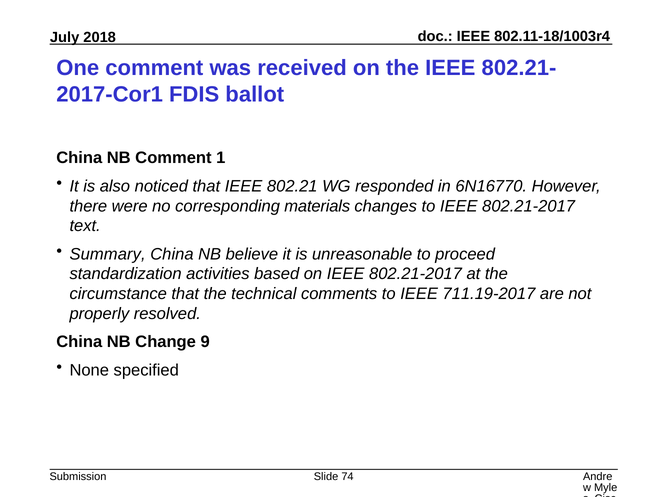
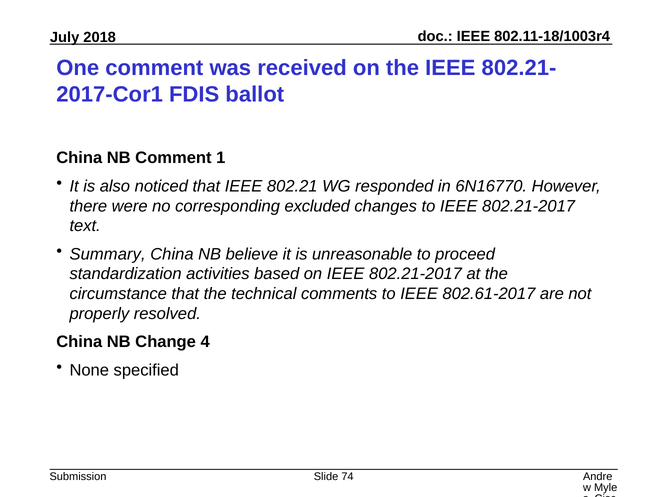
materials: materials -> excluded
711.19-2017: 711.19-2017 -> 802.61-2017
9: 9 -> 4
